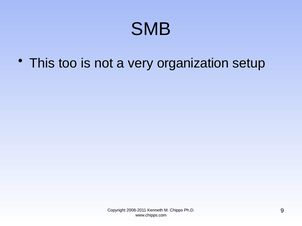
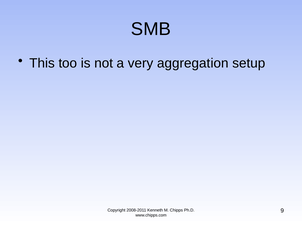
organization: organization -> aggregation
